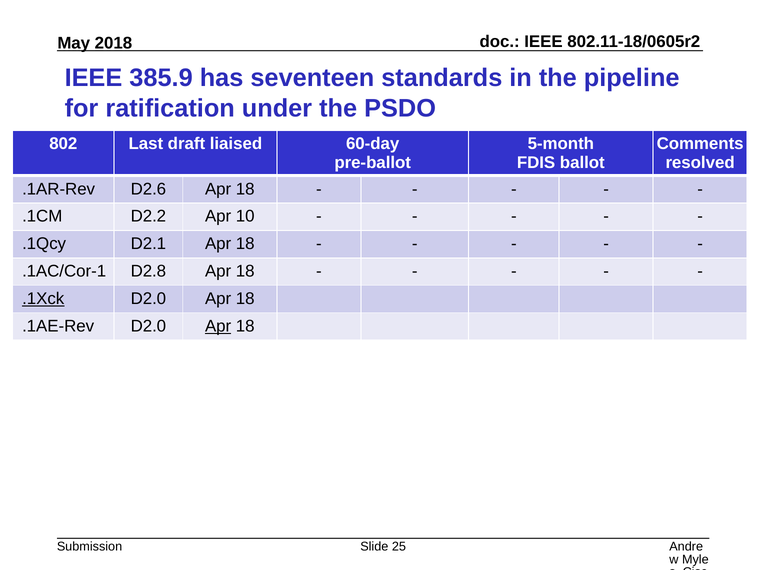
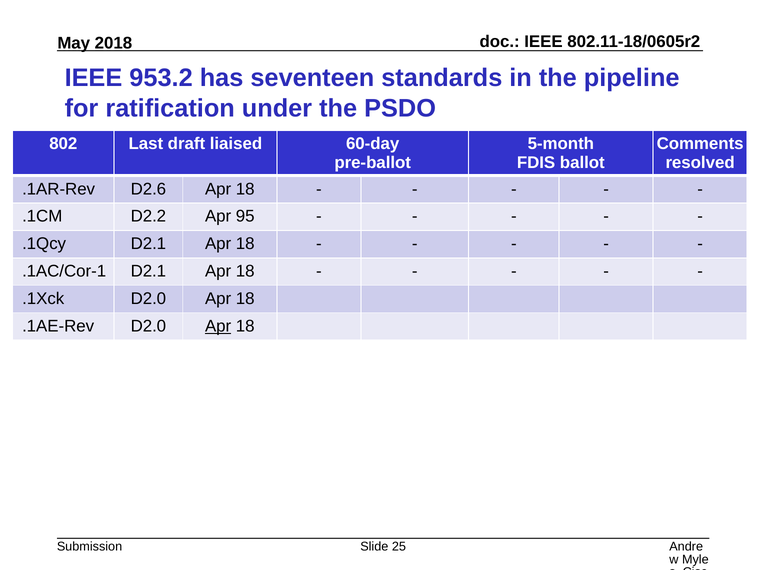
385.9: 385.9 -> 953.2
10: 10 -> 95
.1AC/Cor-1 D2.8: D2.8 -> D2.1
.1Xck underline: present -> none
